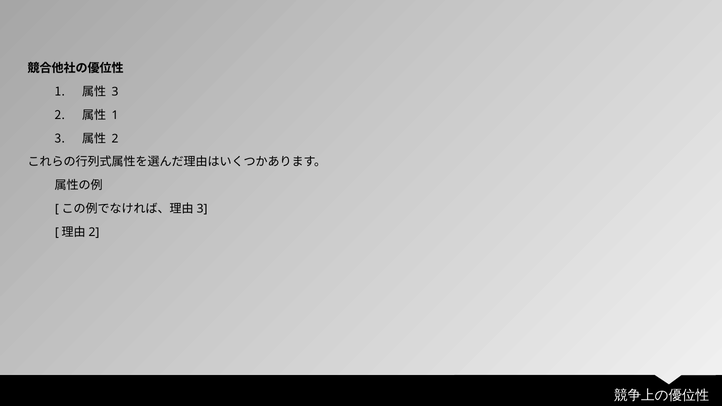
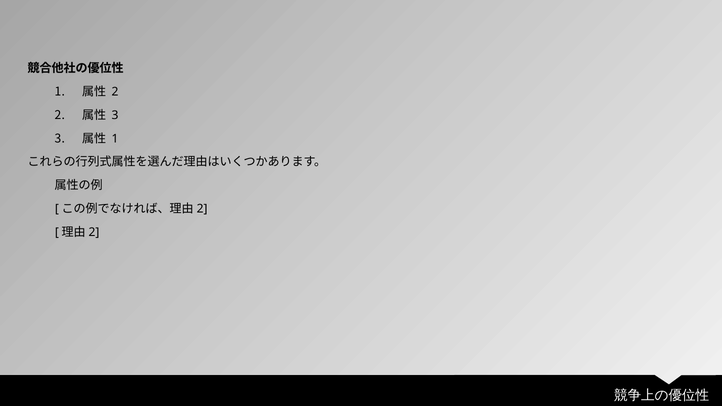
3 at (115, 92): 3 -> 2
1 at (115, 115): 1 -> 3
2 at (115, 139): 2 -> 1
3 at (202, 209): 3 -> 2
